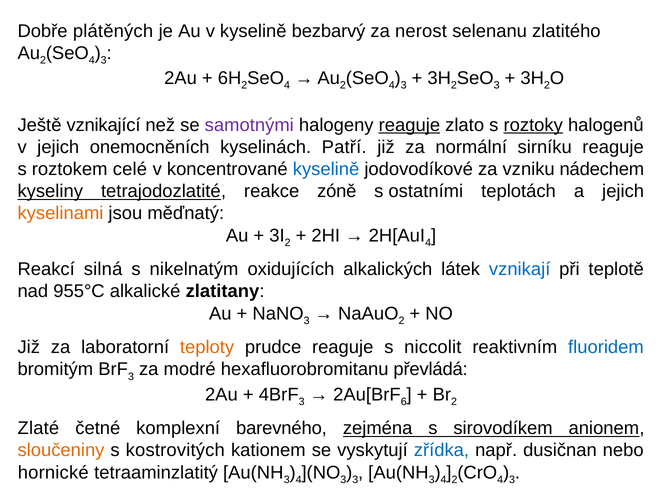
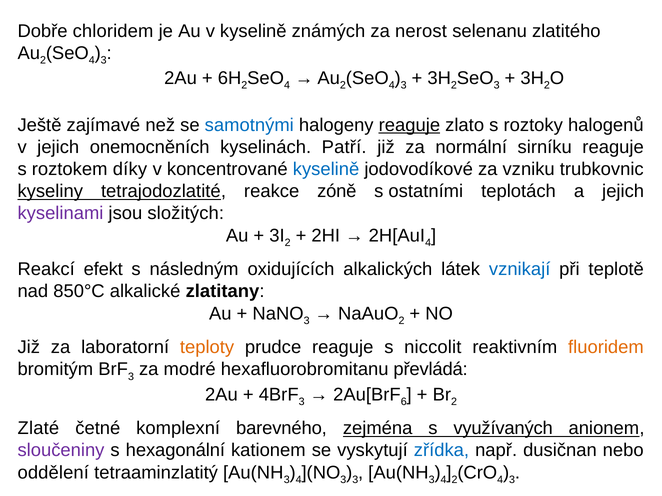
plátěných: plátěných -> chloridem
bezbarvý: bezbarvý -> známých
vznikající: vznikající -> zajímavé
samotnými colour: purple -> blue
roztoky underline: present -> none
celé: celé -> díky
nádechem: nádechem -> trubkovnic
kyselinami colour: orange -> purple
měďnatý: měďnatý -> složitých
silná: silná -> efekt
nikelnatým: nikelnatým -> následným
955°C: 955°C -> 850°C
fluoridem colour: blue -> orange
sirovodíkem: sirovodíkem -> využívaných
sloučeniny colour: orange -> purple
kostrovitých: kostrovitých -> hexagonální
hornické: hornické -> oddělení
